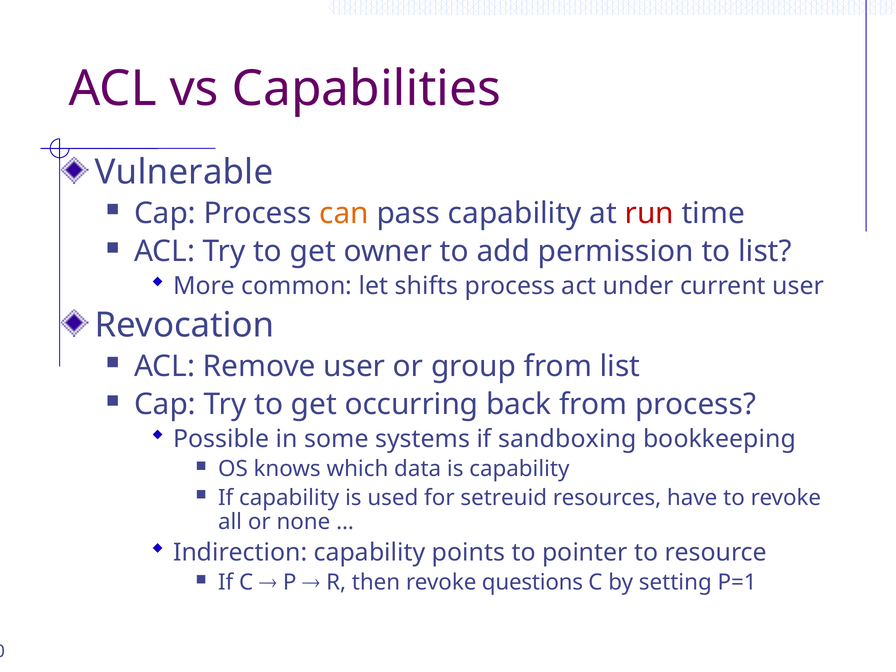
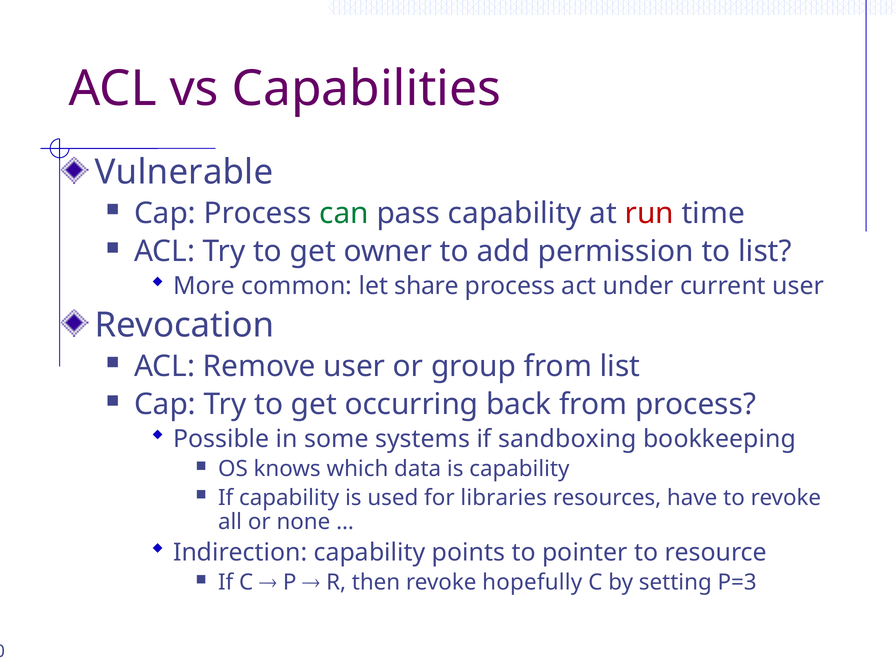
can colour: orange -> green
shifts: shifts -> share
setreuid: setreuid -> libraries
questions: questions -> hopefully
P=1: P=1 -> P=3
